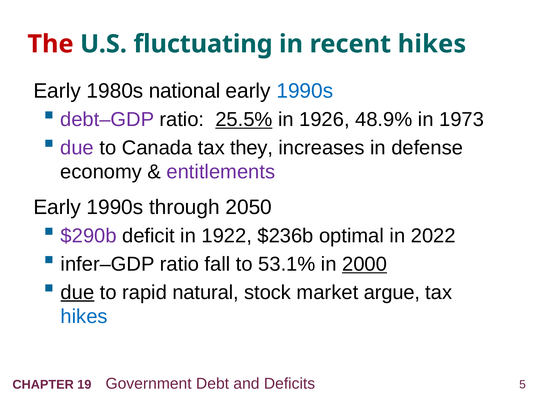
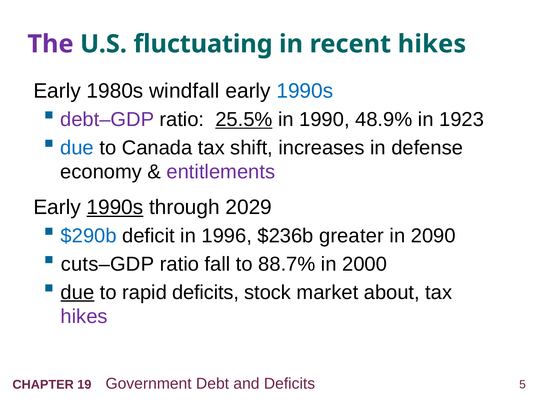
The colour: red -> purple
national: national -> windfall
1926: 1926 -> 1990
1973: 1973 -> 1923
due at (77, 148) colour: purple -> blue
they: they -> shift
1990s at (115, 207) underline: none -> present
2050: 2050 -> 2029
$290b colour: purple -> blue
1922: 1922 -> 1996
optimal: optimal -> greater
2022: 2022 -> 2090
infer–GDP: infer–GDP -> cuts–GDP
53.1%: 53.1% -> 88.7%
2000 underline: present -> none
rapid natural: natural -> deficits
argue: argue -> about
hikes at (84, 316) colour: blue -> purple
